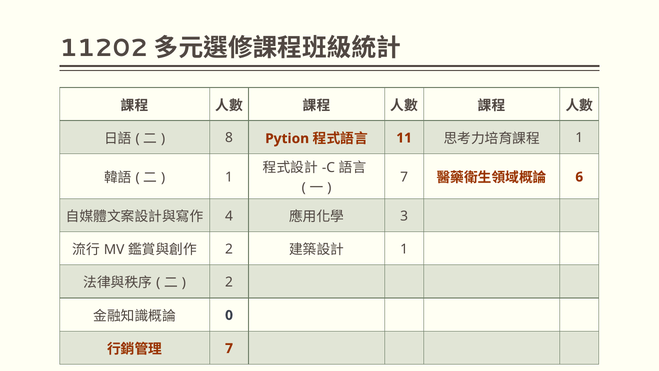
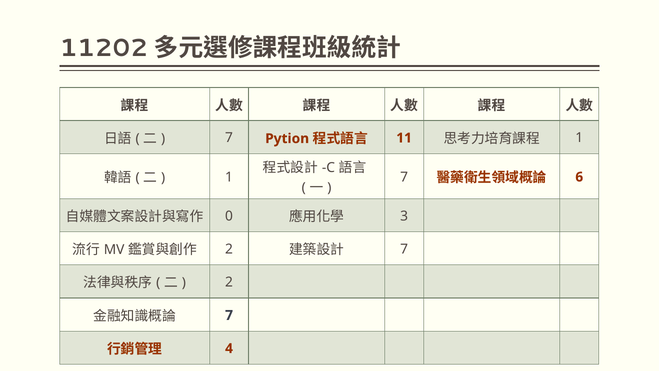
8 at (229, 138): 8 -> 7
4: 4 -> 0
1 at (404, 249): 1 -> 7
0 at (229, 315): 0 -> 7
7 at (229, 348): 7 -> 4
